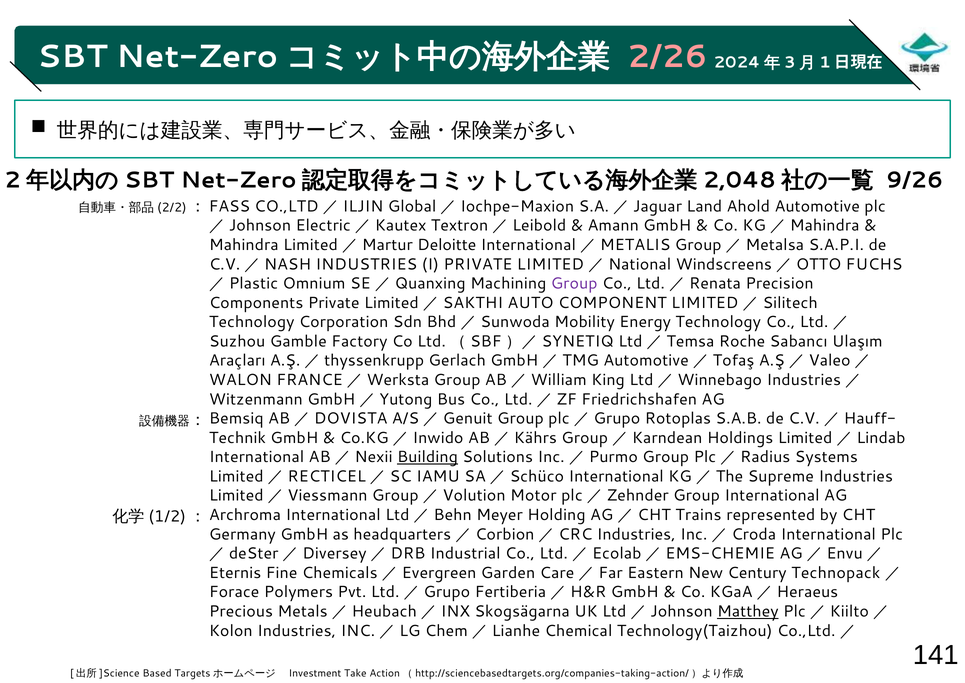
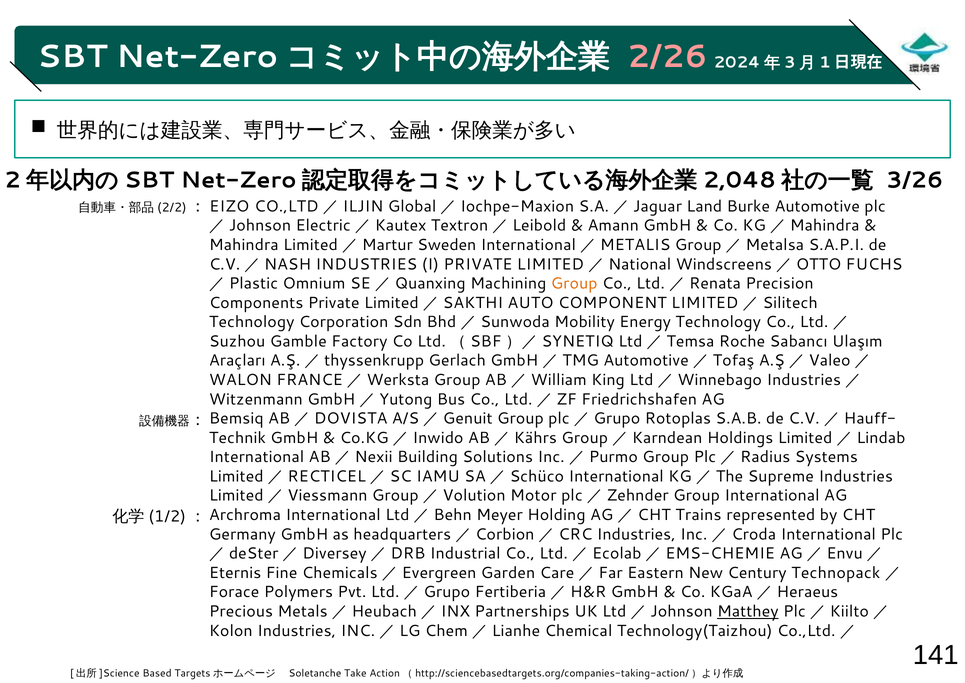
9/26: 9/26 -> 3/26
FASS: FASS -> EIZO
Ahold: Ahold -> Burke
Deloitte: Deloitte -> Sweden
Group at (574, 283) colour: purple -> orange
Building underline: present -> none
Skogsägarna: Skogsägarna -> Partnerships
Investment: Investment -> Soletanche
